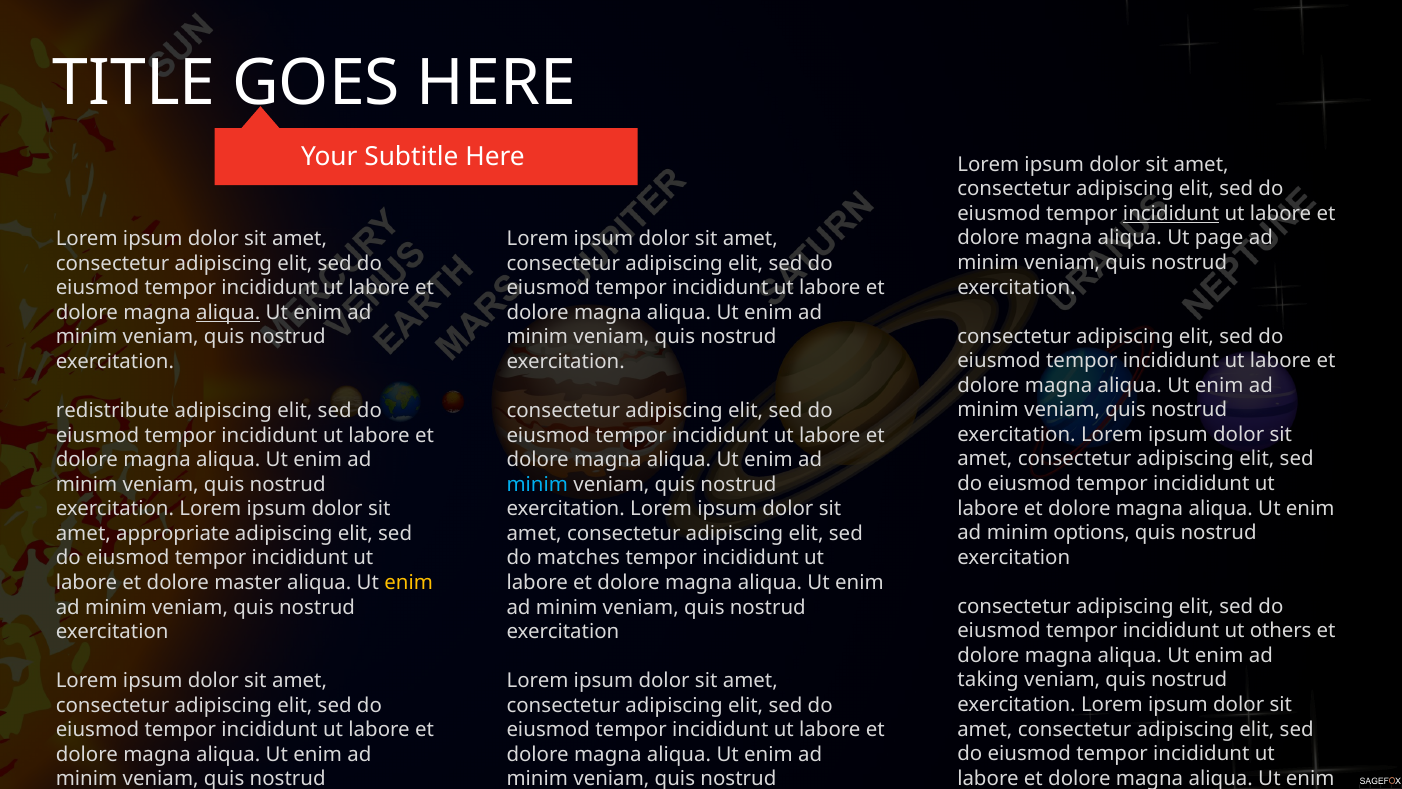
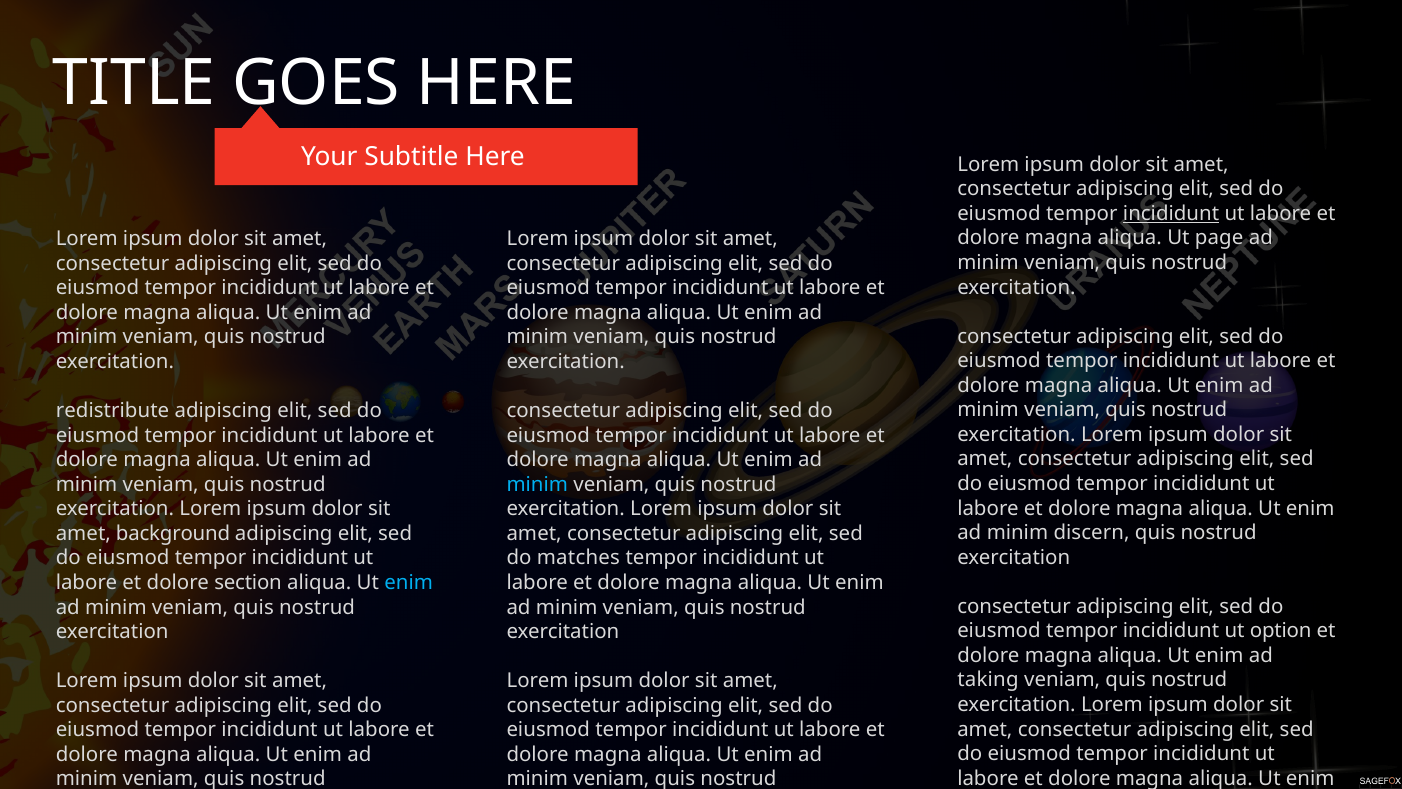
aliqua at (228, 312) underline: present -> none
options: options -> discern
appropriate: appropriate -> background
master: master -> section
enim at (409, 582) colour: yellow -> light blue
others: others -> option
